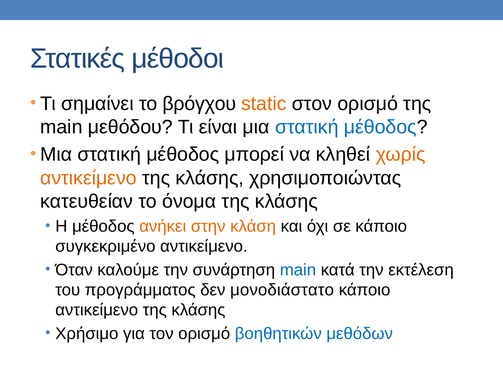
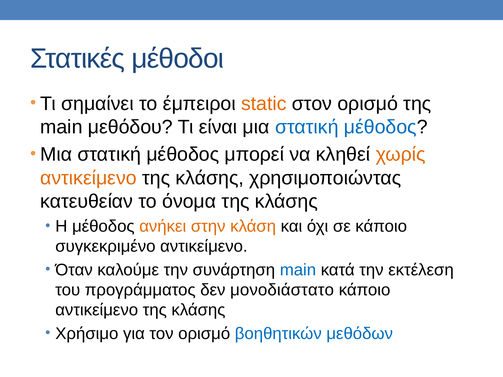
βρόγχου: βρόγχου -> έμπειροι
